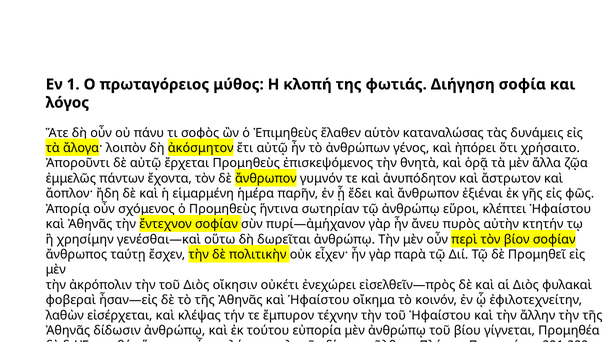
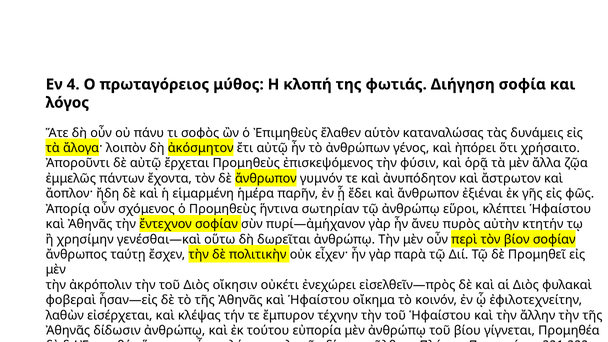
1: 1 -> 4
θνητὰ: θνητὰ -> φύσιν
